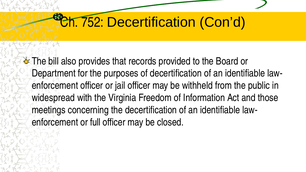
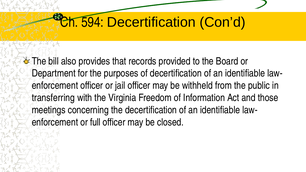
752: 752 -> 594
widespread: widespread -> transferring
